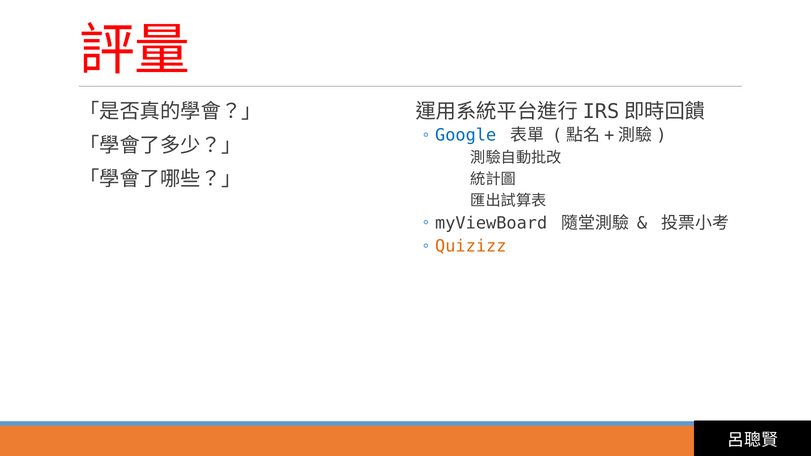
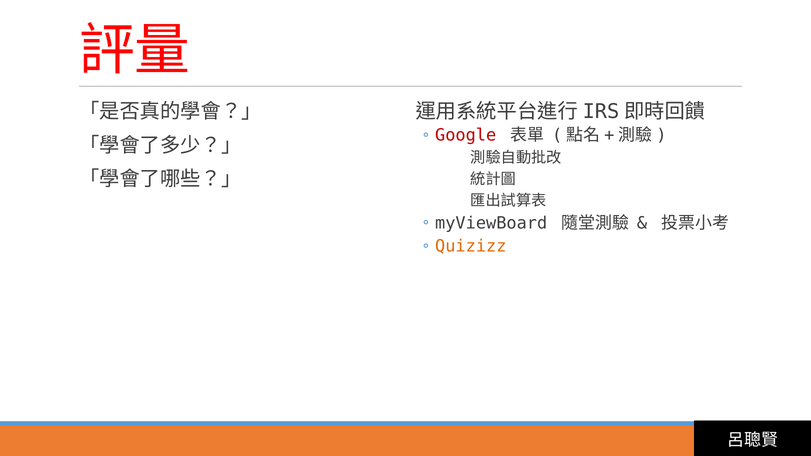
Google colour: blue -> red
